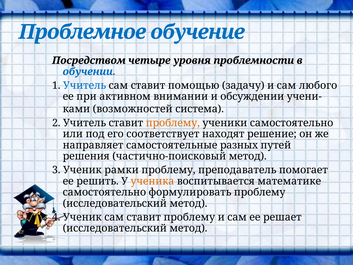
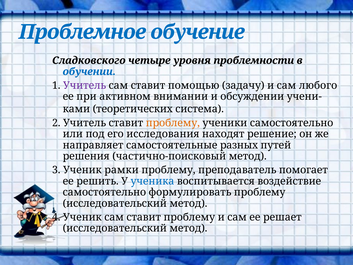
Посредством: Посредством -> Сладковского
Учитель at (85, 85) colour: blue -> purple
возможностей: возможностей -> теоретических
соответствует: соответствует -> исследования
ученика colour: orange -> blue
математике: математике -> воздействие
